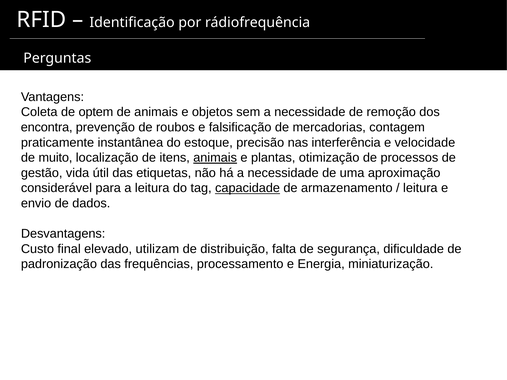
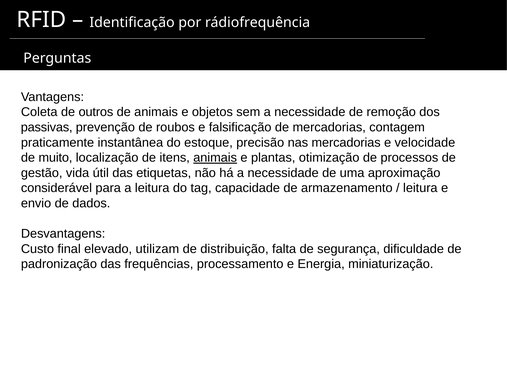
optem: optem -> outros
encontra: encontra -> passivas
nas interferência: interferência -> mercadorias
capacidade underline: present -> none
